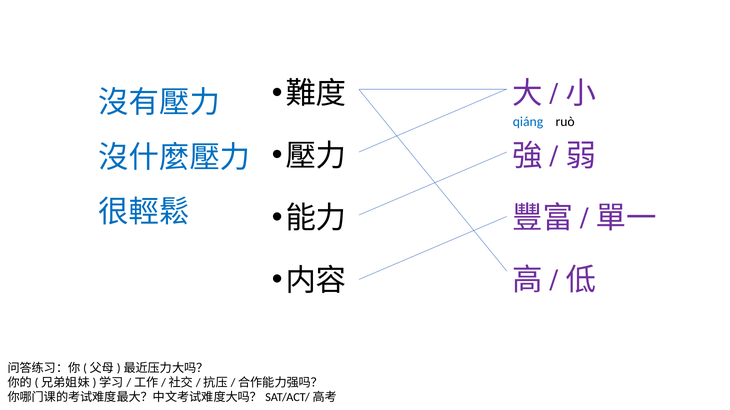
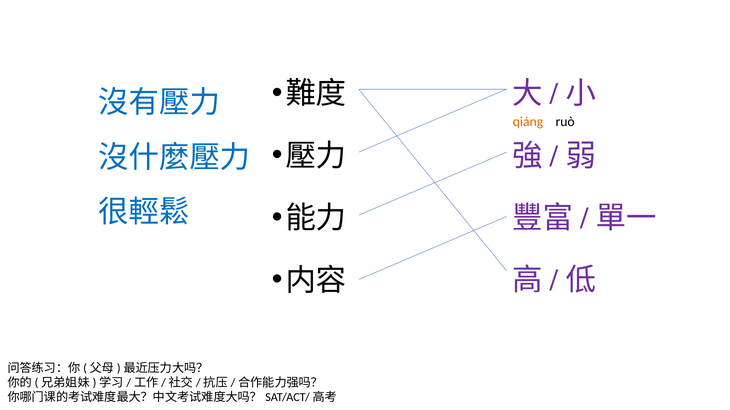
qiáng colour: blue -> orange
